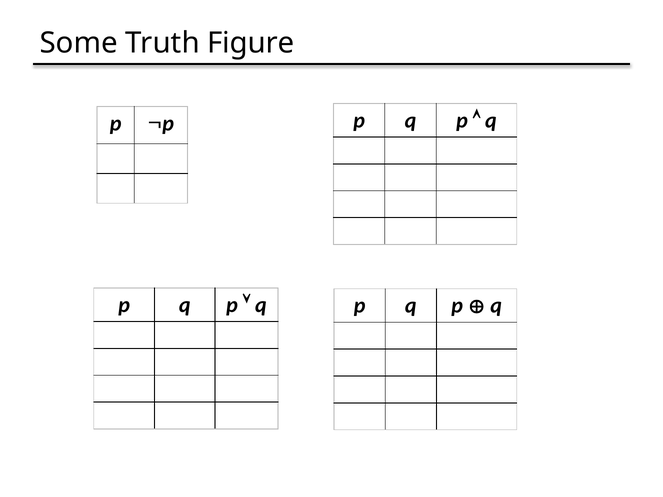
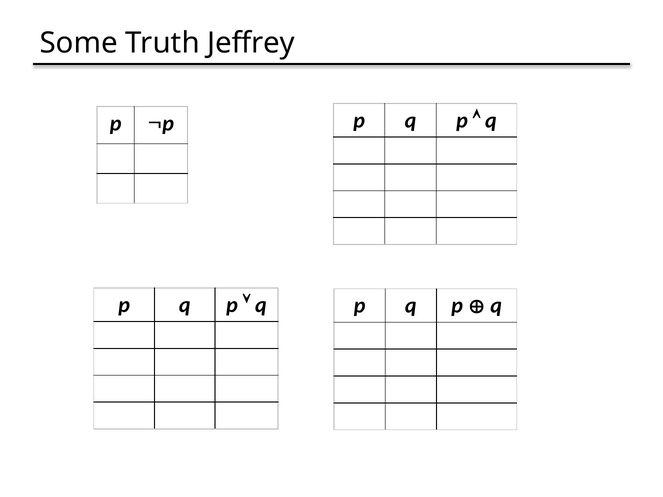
Figure: Figure -> Jeffrey
